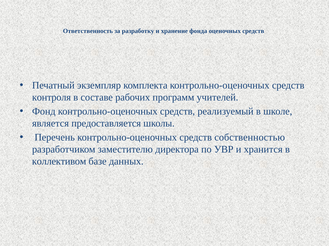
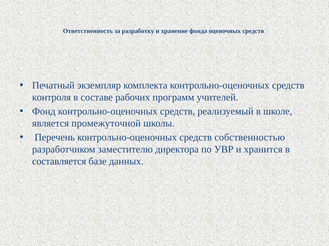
предоставляется: предоставляется -> промежуточной
коллективом: коллективом -> составляется
